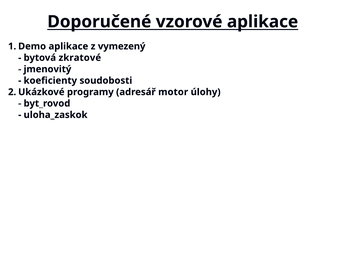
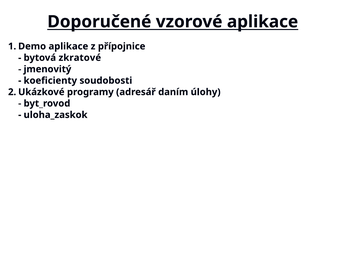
vymezený: vymezený -> přípojnice
motor: motor -> daním
